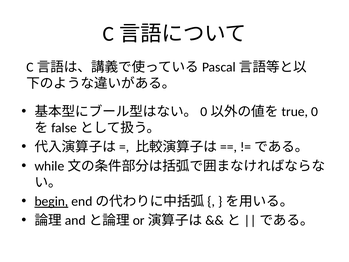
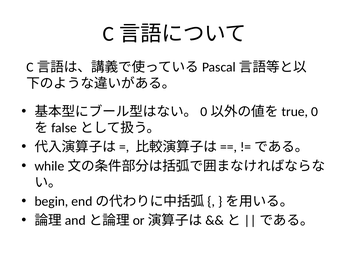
begin underline: present -> none
